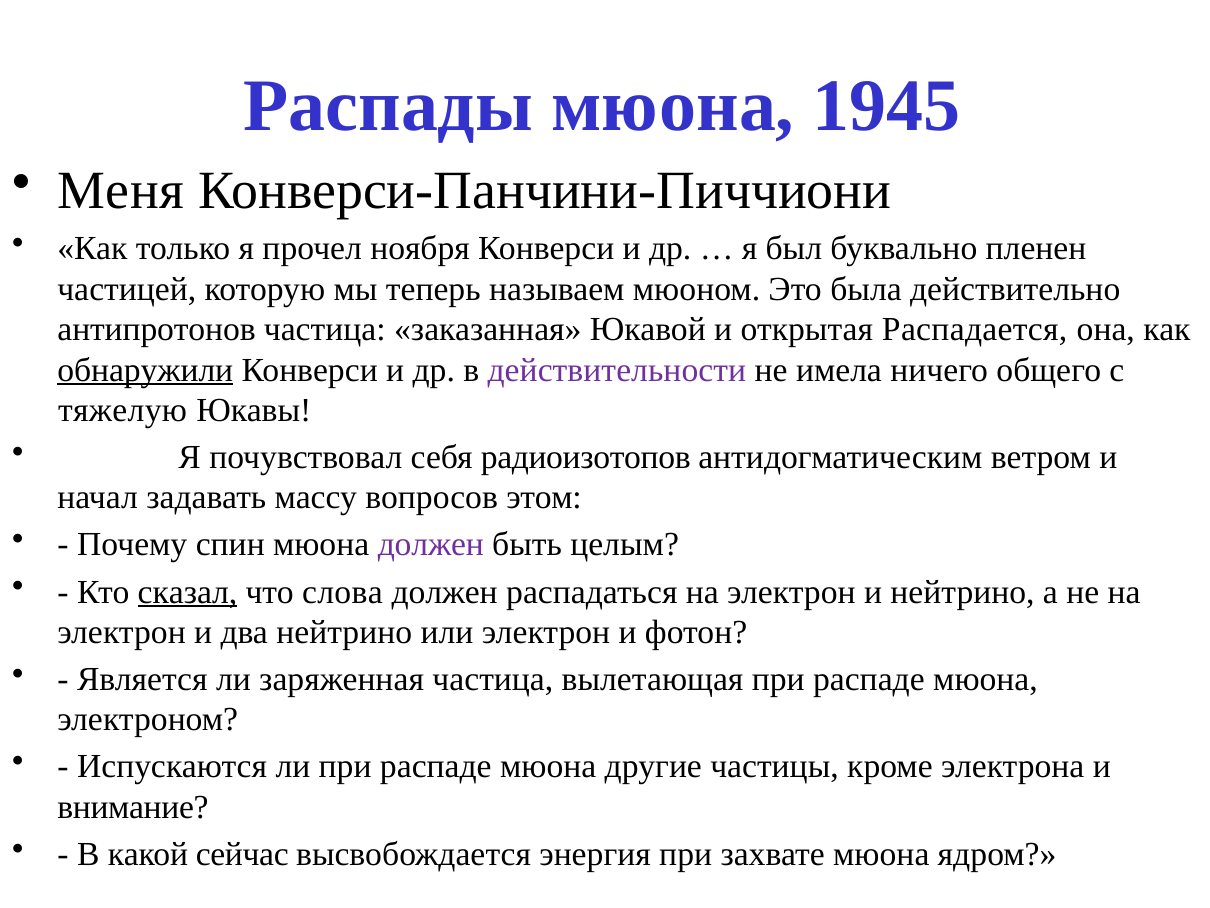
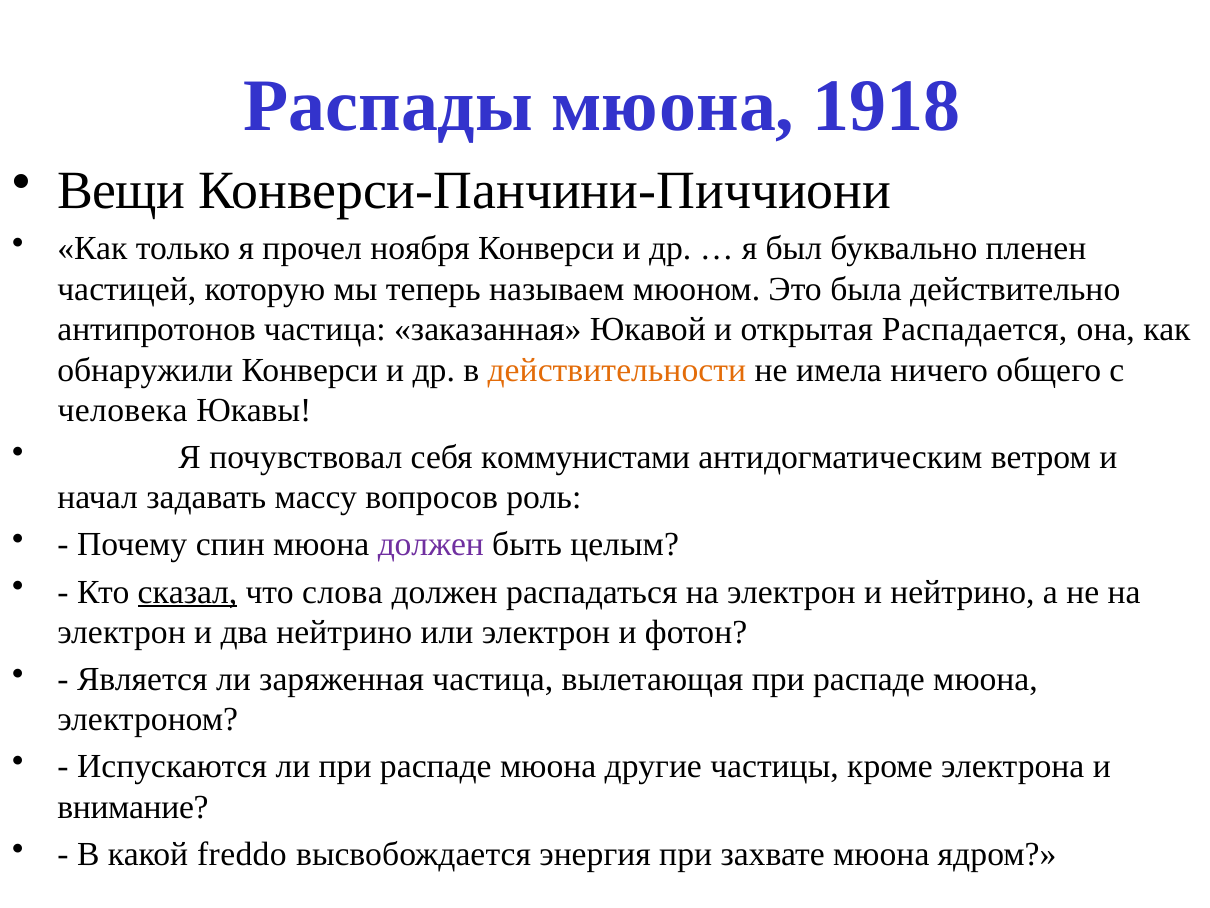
1945: 1945 -> 1918
Меня: Меня -> Вещи
обнаружили underline: present -> none
действительности colour: purple -> orange
тяжелую: тяжелую -> человека
радиоизотопов: радиоизотопов -> коммунистами
этом: этом -> роль
сейчас: сейчас -> freddo
